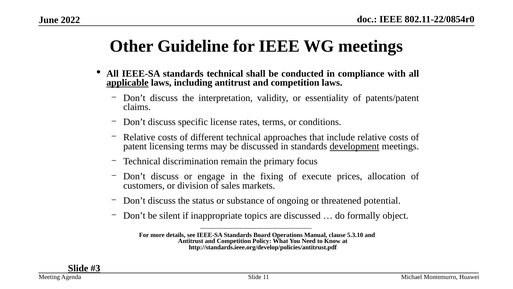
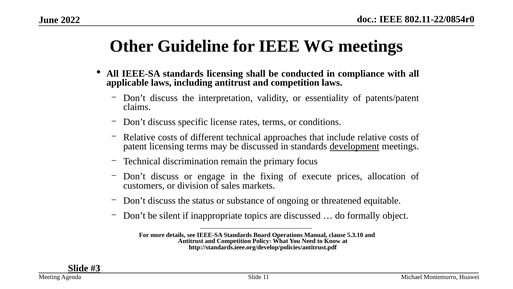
standards technical: technical -> licensing
applicable underline: present -> none
potential: potential -> equitable
